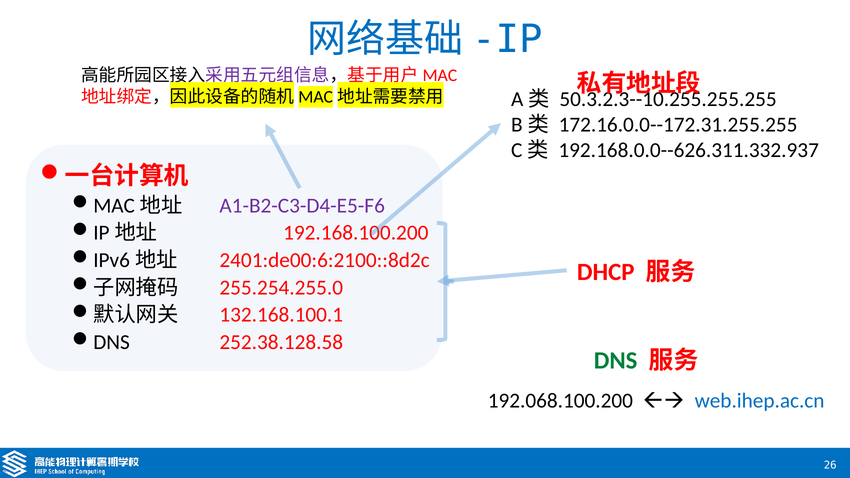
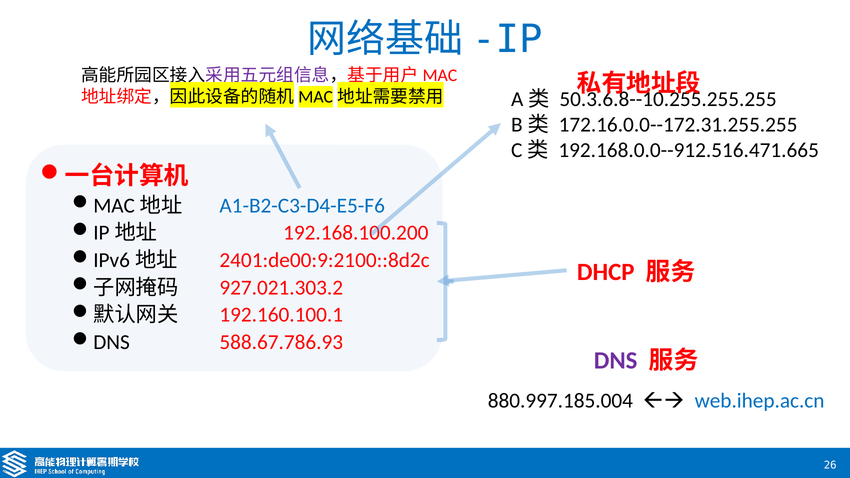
50.3.2.3--10.255.255.255: 50.3.2.3--10.255.255.255 -> 50.3.6.8--10.255.255.255
192.168.0.0--626.311.332.937: 192.168.0.0--626.311.332.937 -> 192.168.0.0--912.516.471.665
A1-B2-C3-D4-E5-F6 colour: purple -> blue
2401:de00:6:2100::8d2c: 2401:de00:6:2100::8d2c -> 2401:de00:9:2100::8d2c
255.254.255.0: 255.254.255.0 -> 927.021.303.2
132.168.100.1: 132.168.100.1 -> 192.160.100.1
252.38.128.58: 252.38.128.58 -> 588.67.786.93
DNS at (616, 361) colour: green -> purple
192.068.100.200: 192.068.100.200 -> 880.997.185.004
